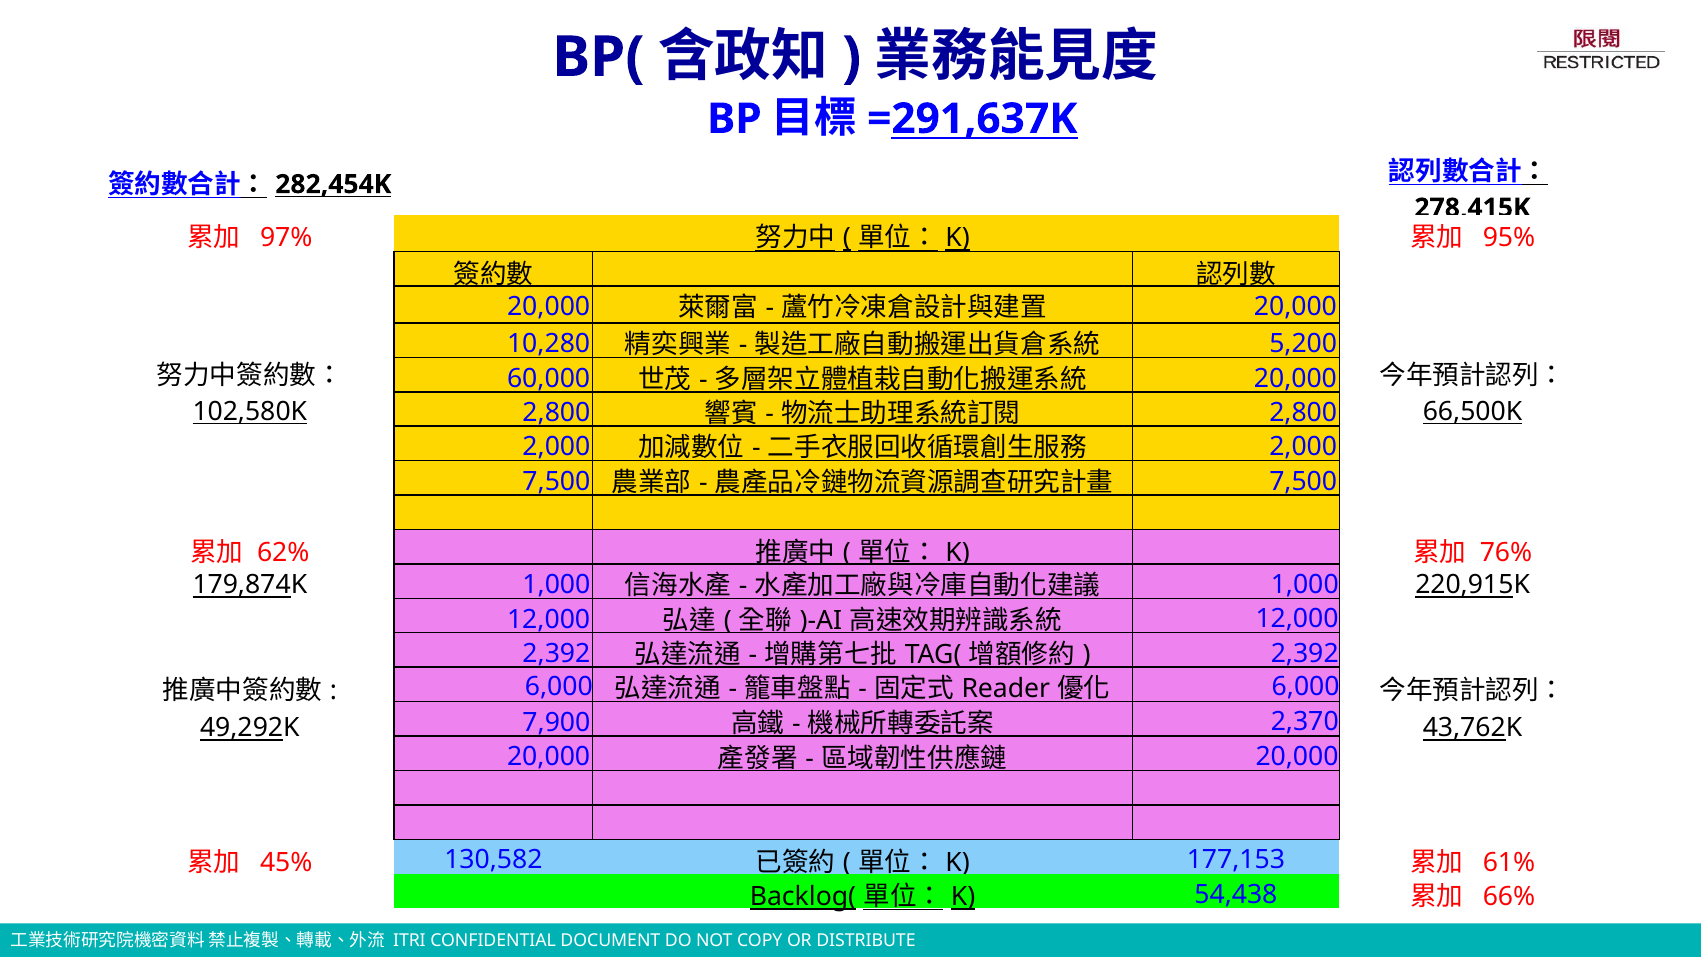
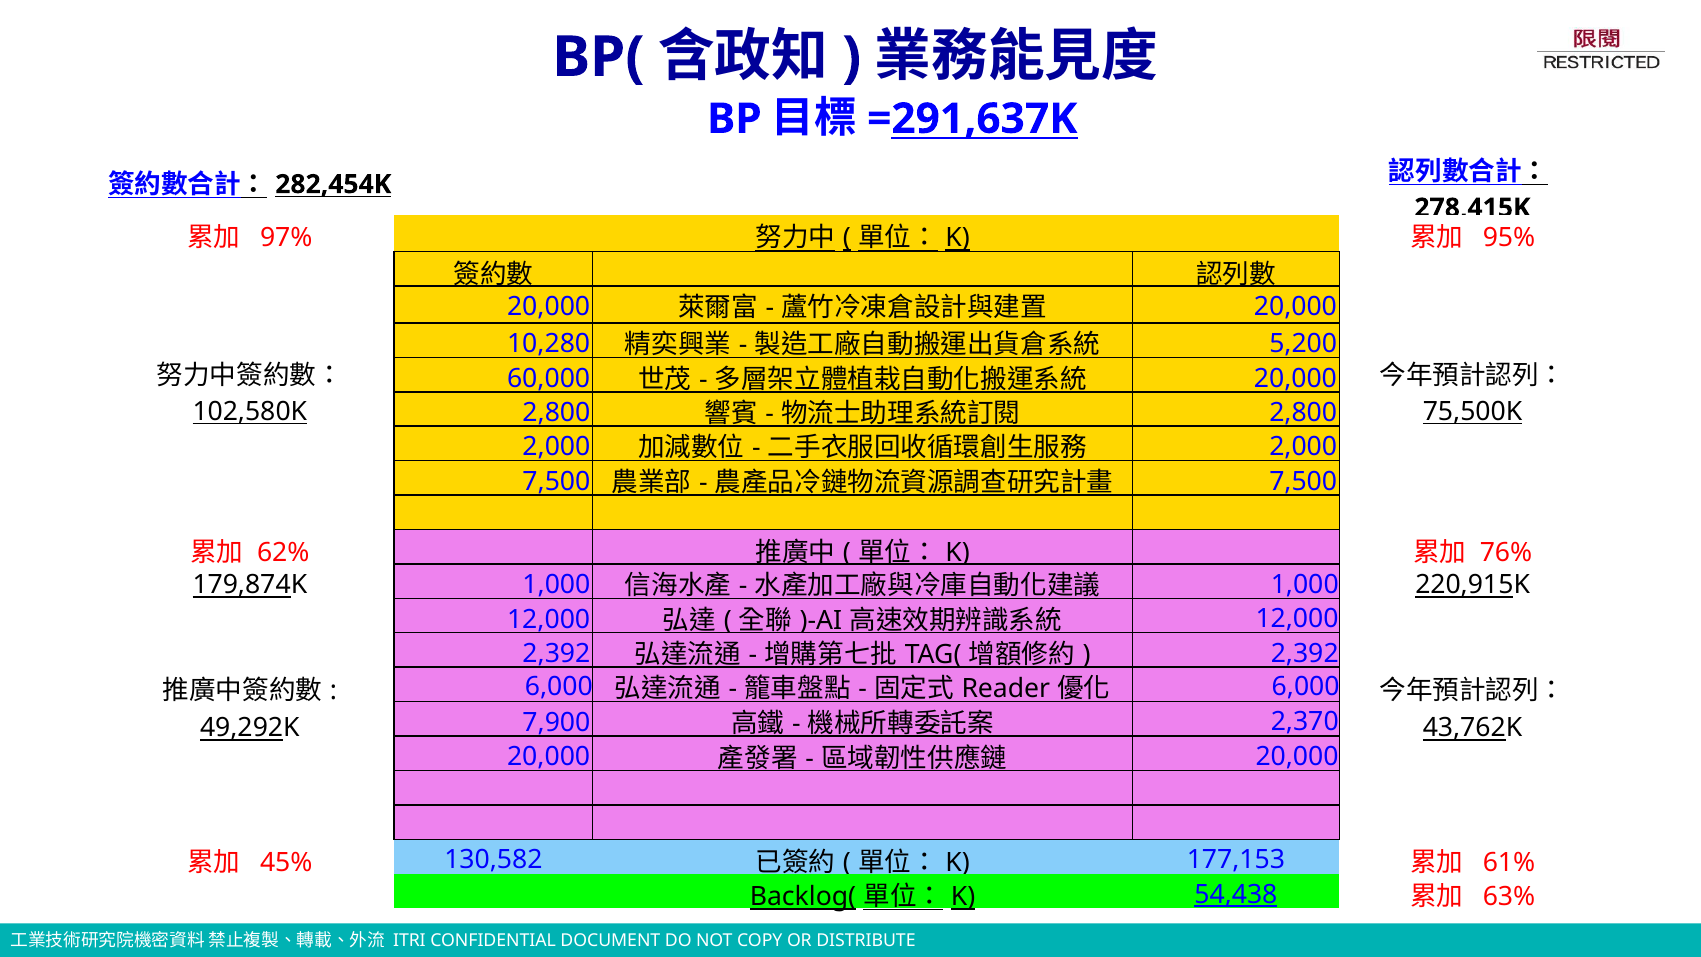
66,500K: 66,500K -> 75,500K
54,438 underline: none -> present
66%: 66% -> 63%
